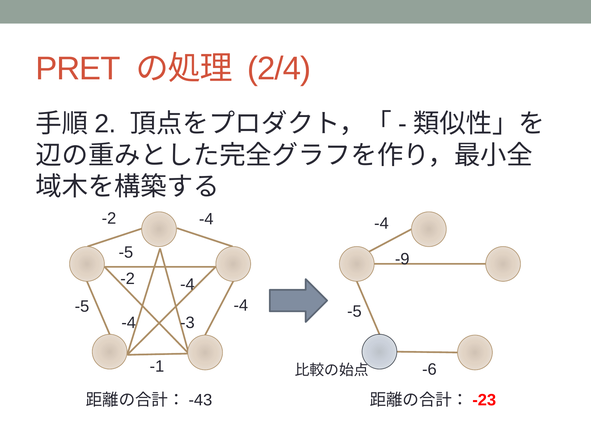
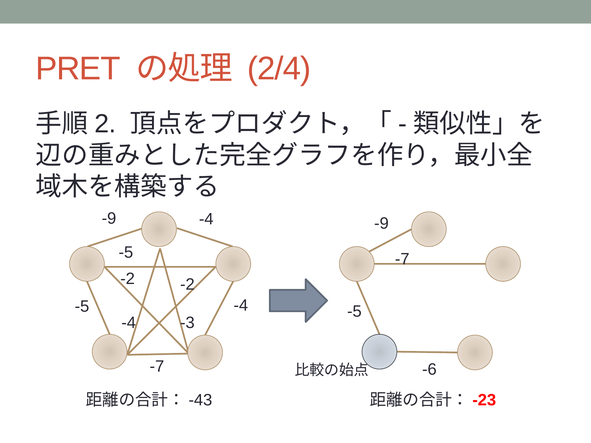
-2 at (109, 219): -2 -> -9
-4 at (381, 224): -4 -> -9
-9 at (402, 259): -9 -> -7
-4 at (187, 285): -4 -> -2
-1 at (157, 367): -1 -> -7
